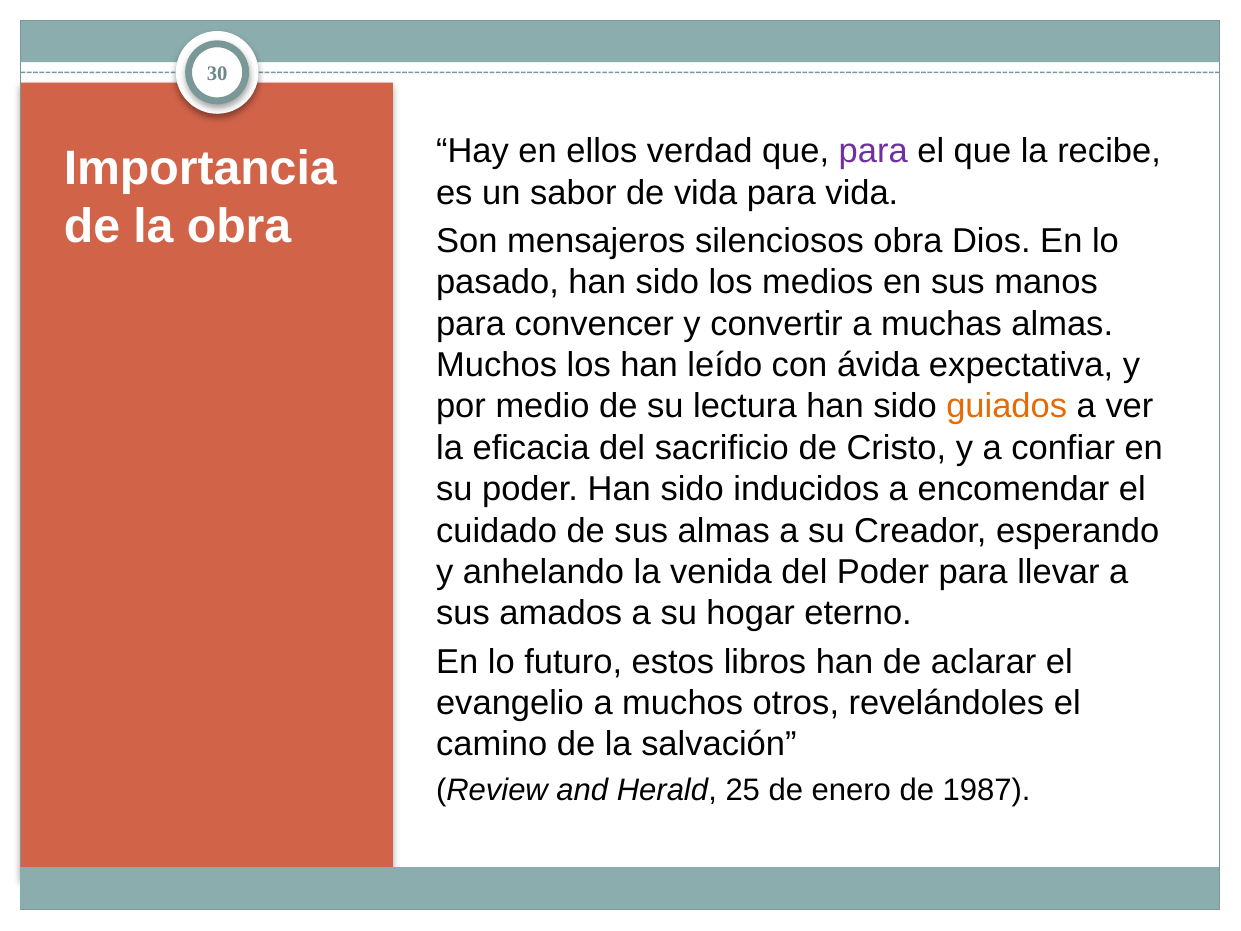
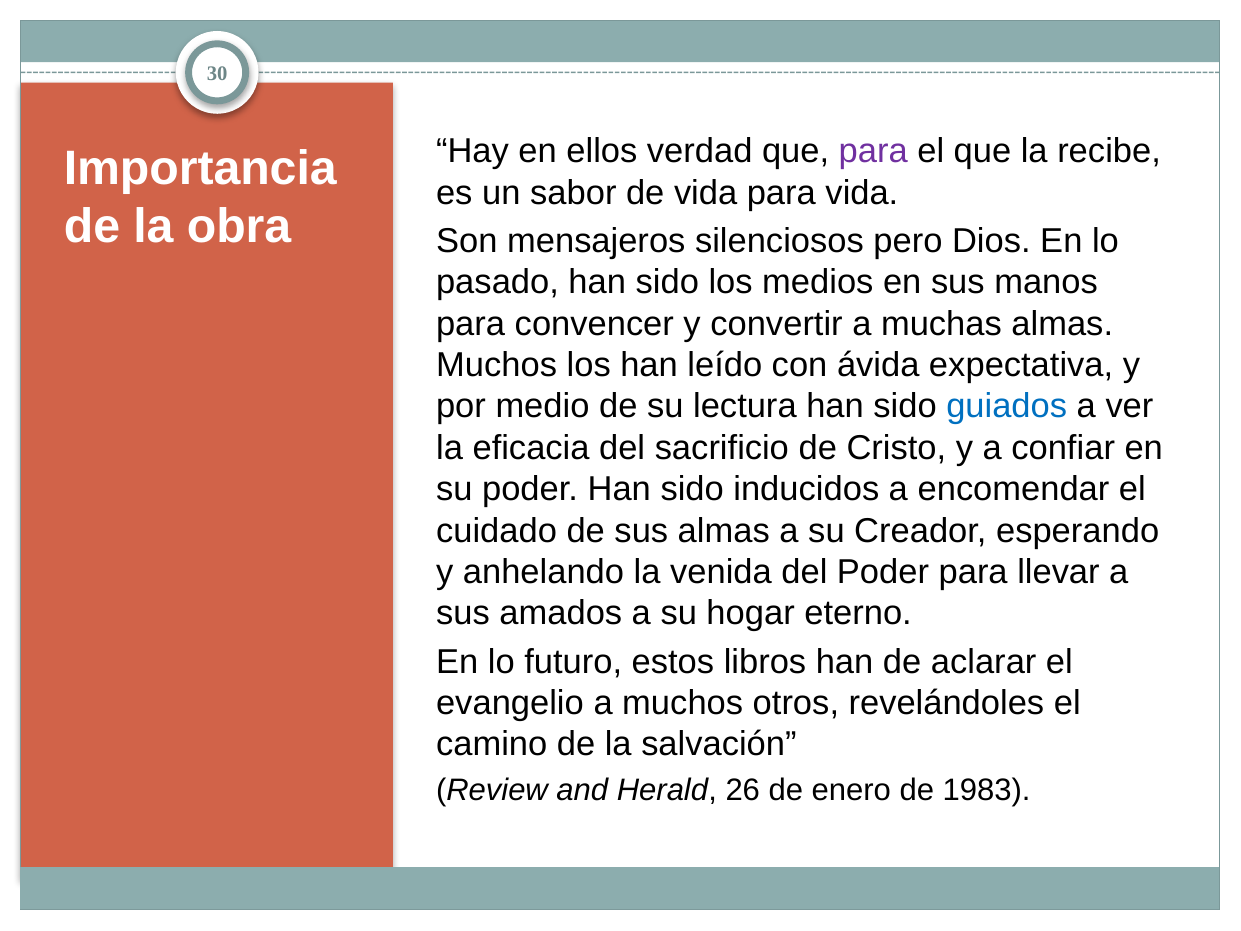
silenciosos obra: obra -> pero
guiados colour: orange -> blue
25: 25 -> 26
1987: 1987 -> 1983
